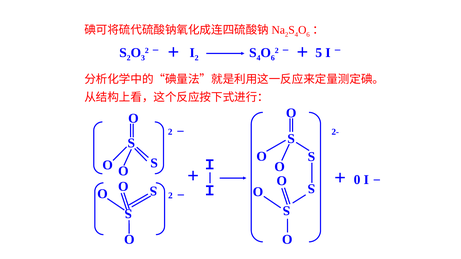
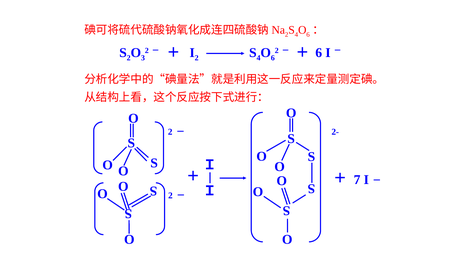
5 at (319, 53): 5 -> 6
0: 0 -> 7
